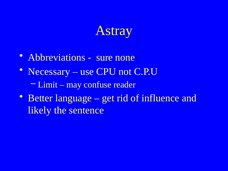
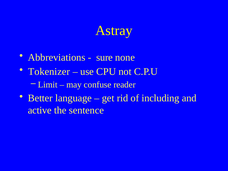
Necessary: Necessary -> Tokenizer
influence: influence -> including
likely: likely -> active
